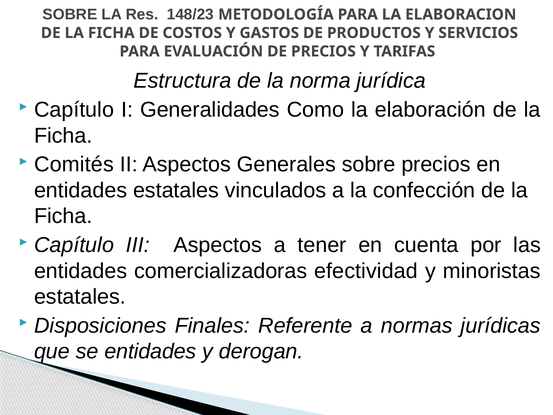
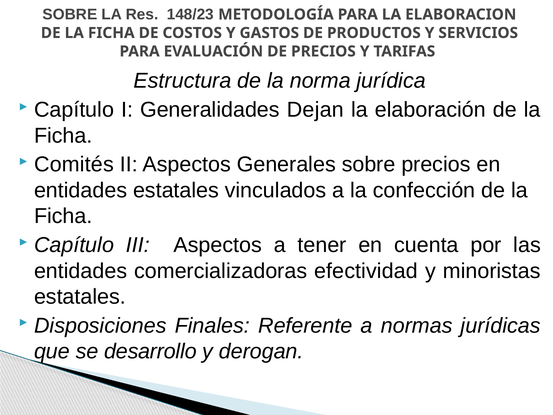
Como: Como -> Dejan
se entidades: entidades -> desarrollo
